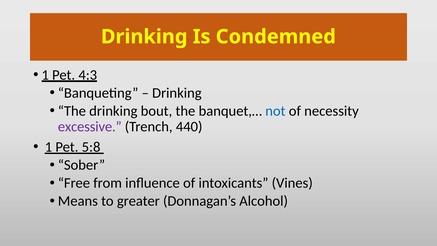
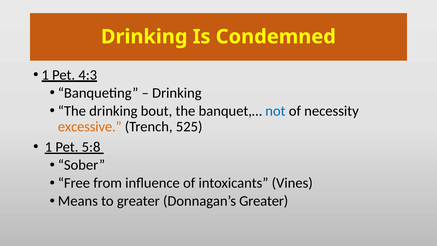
excessive colour: purple -> orange
440: 440 -> 525
Donnagan’s Alcohol: Alcohol -> Greater
